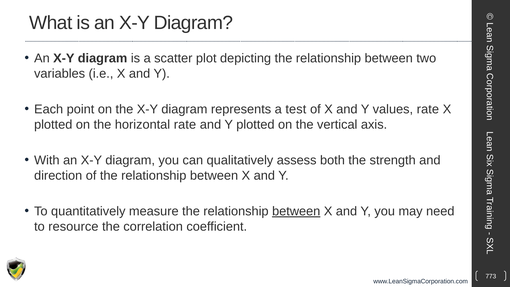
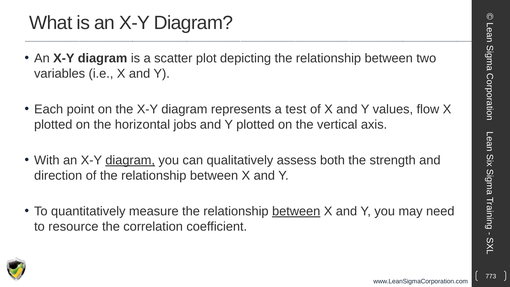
values rate: rate -> flow
horizontal rate: rate -> jobs
diagram at (130, 160) underline: none -> present
